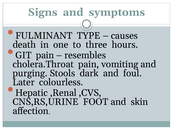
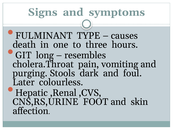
GIT pain: pain -> long
